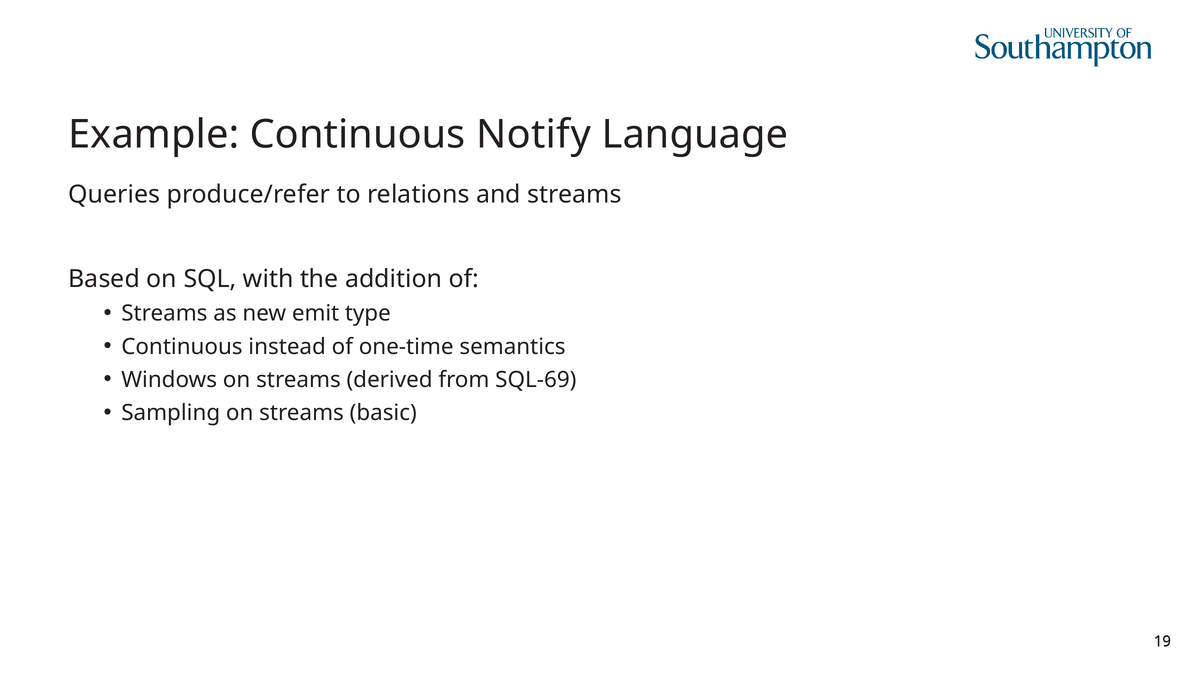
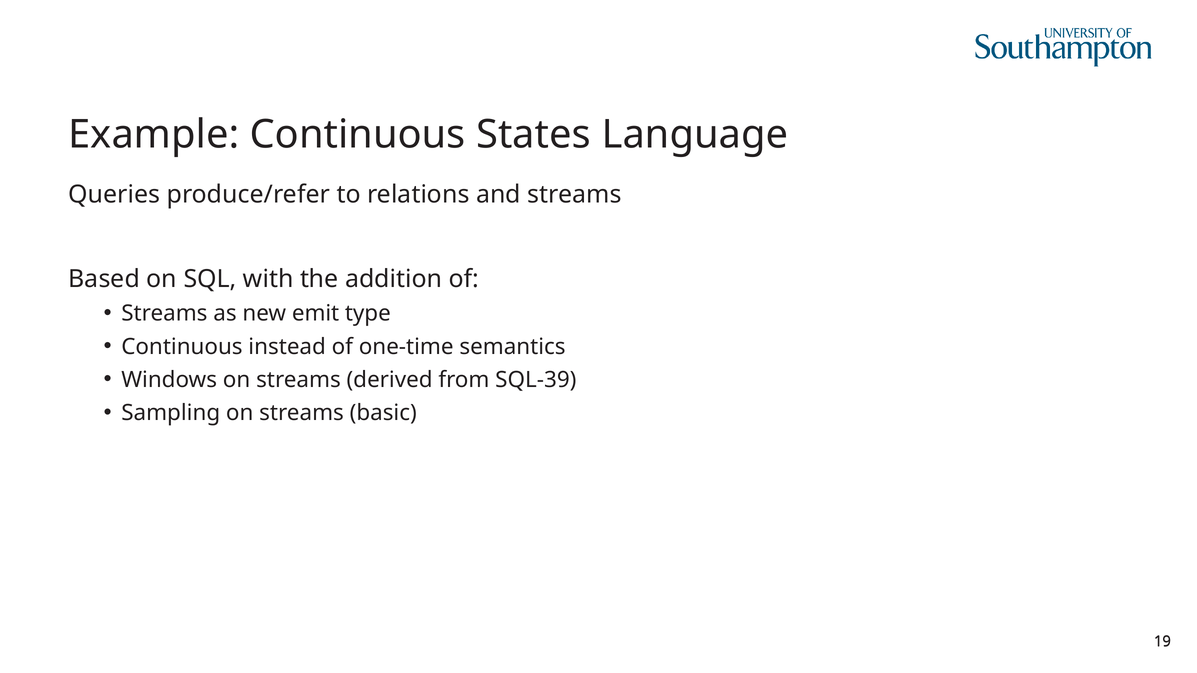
Notify: Notify -> States
SQL-69: SQL-69 -> SQL-39
